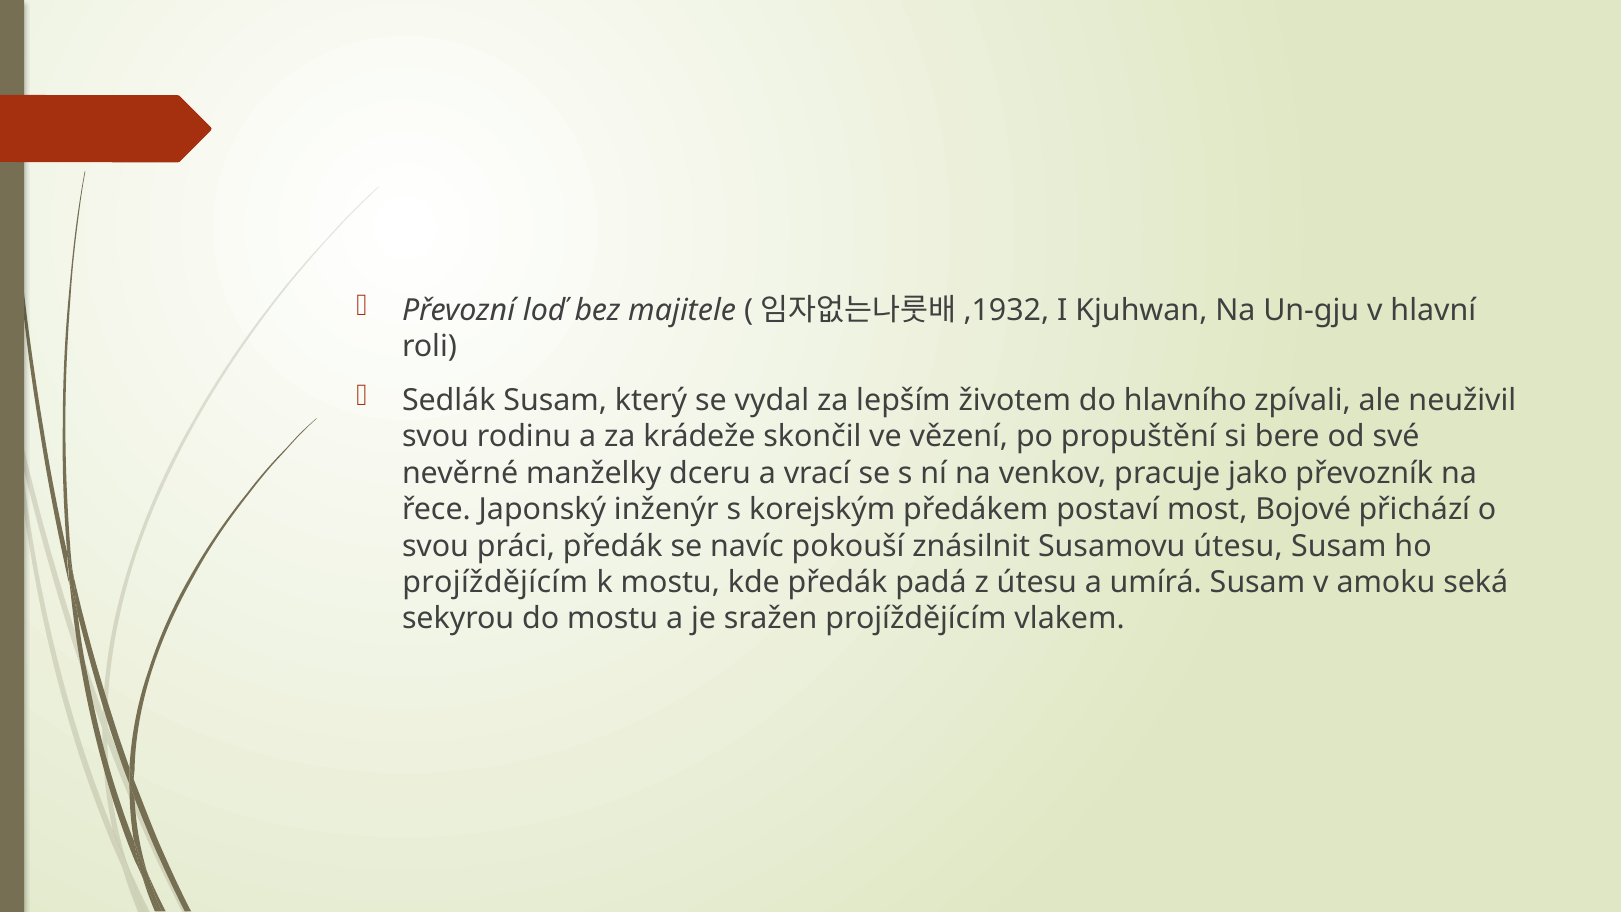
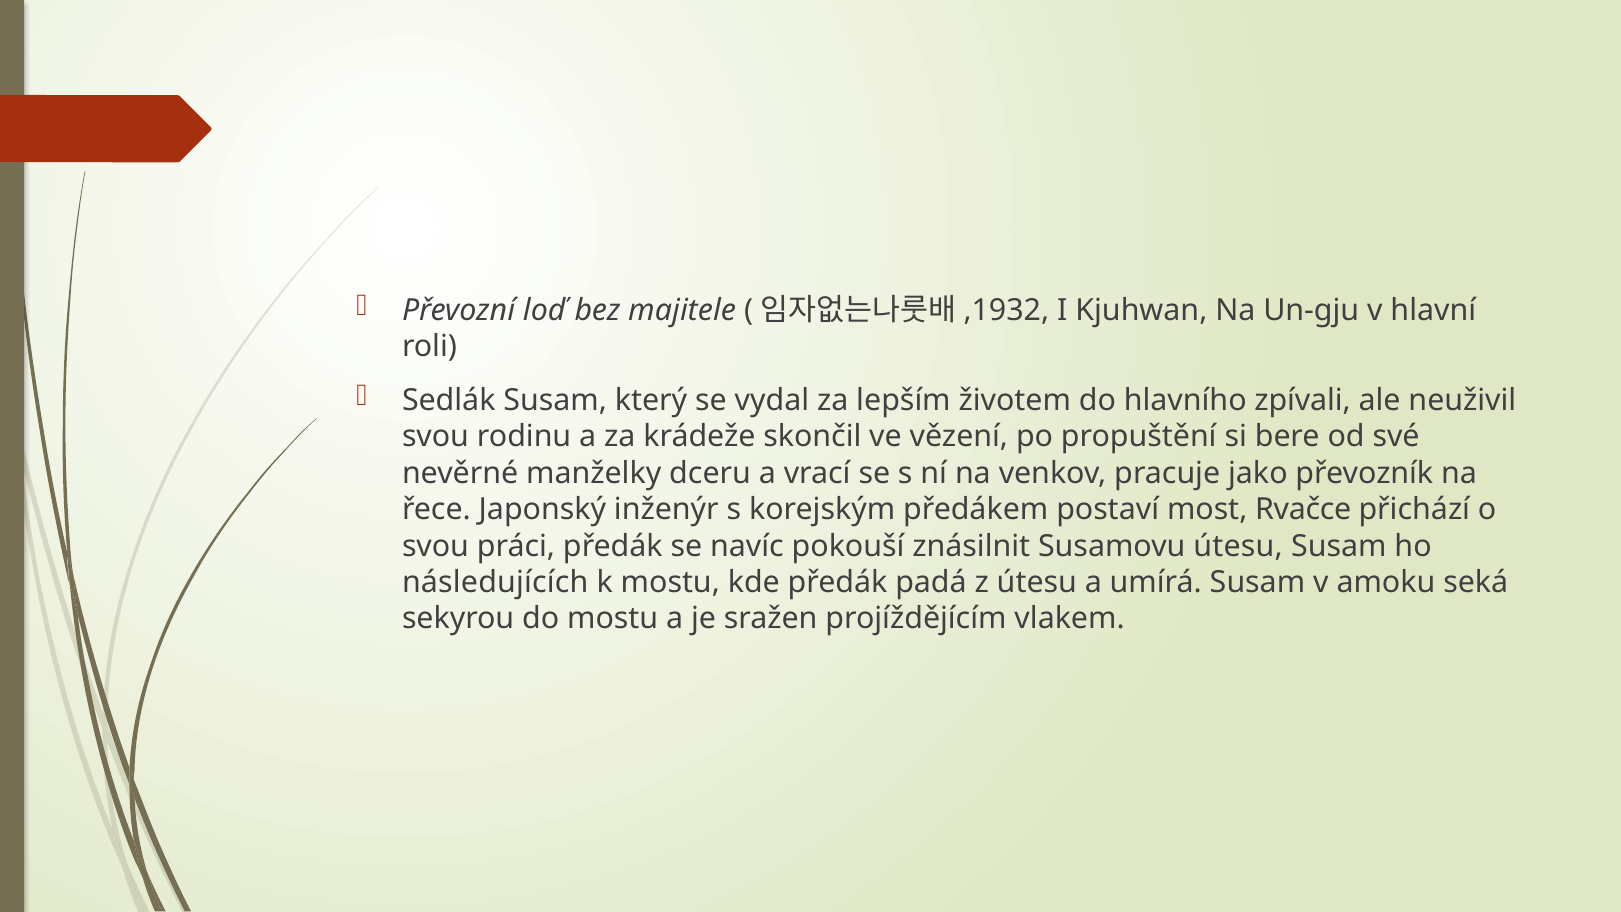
Bojové: Bojové -> Rvačce
projíždějícím at (495, 582): projíždějícím -> následujících
